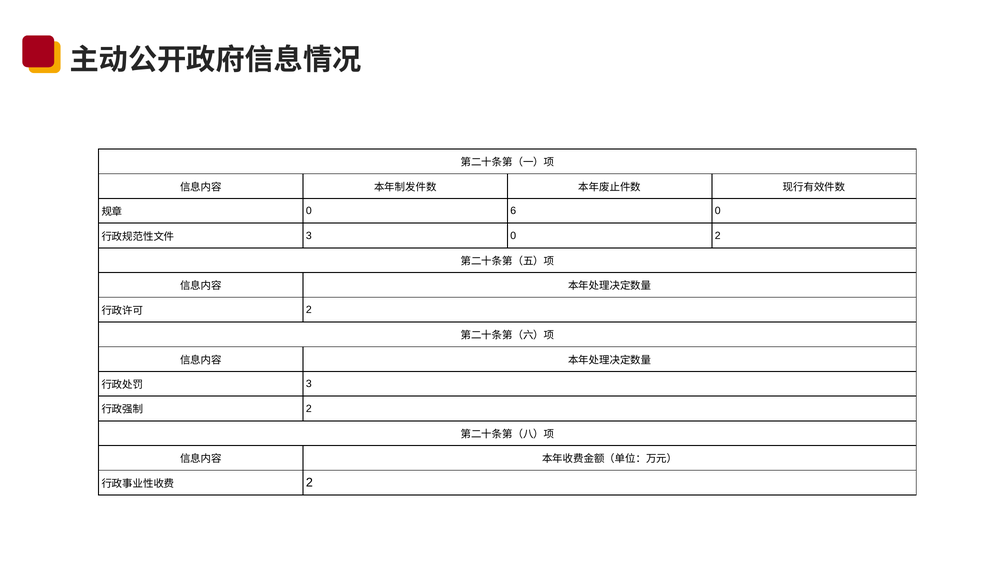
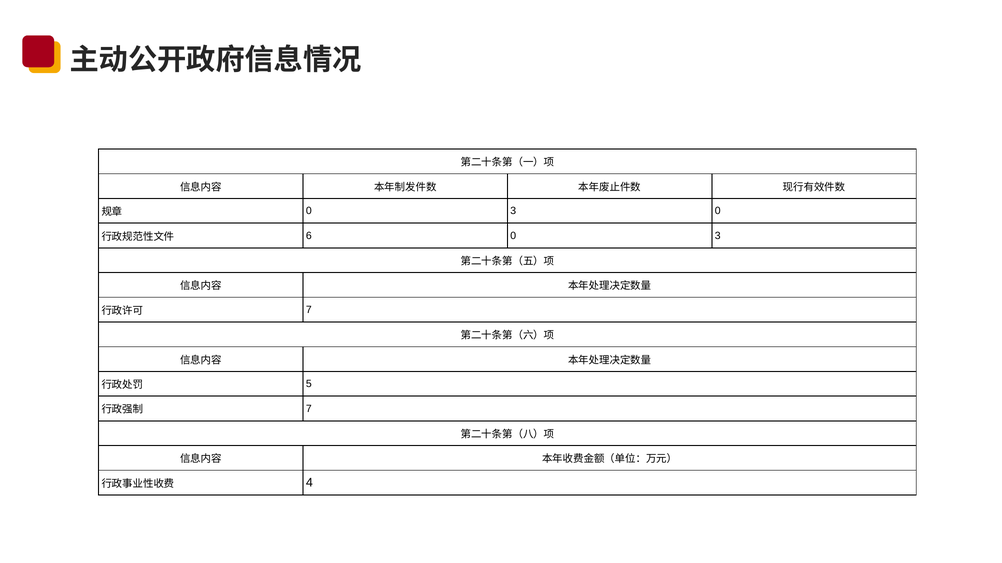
6 at (513, 211): 6 -> 3
3 at (309, 236): 3 -> 6
2 at (718, 236): 2 -> 3
2 at (309, 310): 2 -> 7
3 at (309, 384): 3 -> 5
2 at (309, 409): 2 -> 7
2 at (309, 483): 2 -> 4
